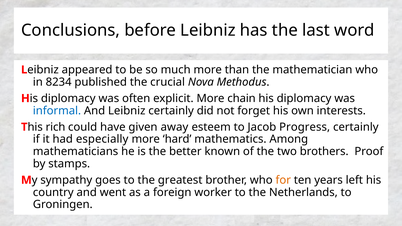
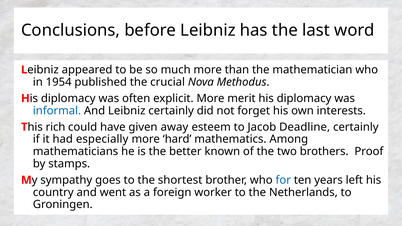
8234: 8234 -> 1954
chain: chain -> merit
Progress: Progress -> Deadline
greatest: greatest -> shortest
for colour: orange -> blue
